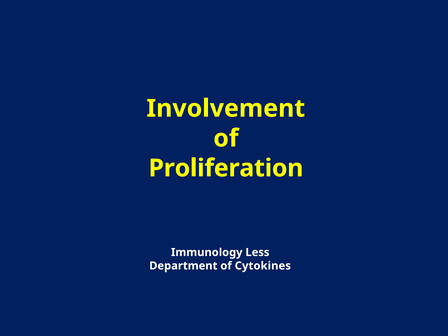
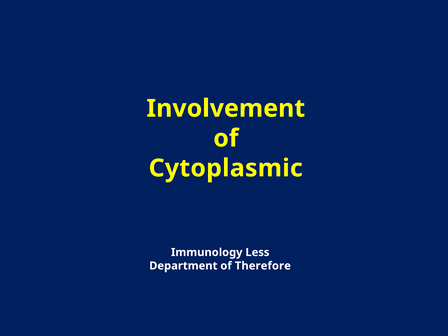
Proliferation: Proliferation -> Cytoplasmic
Cytokines: Cytokines -> Therefore
